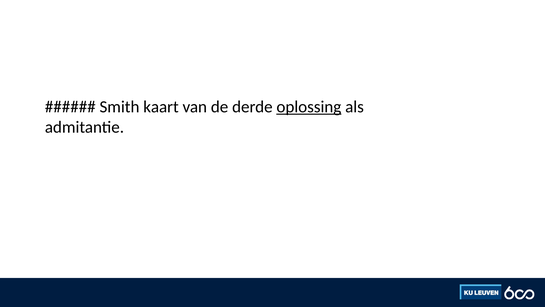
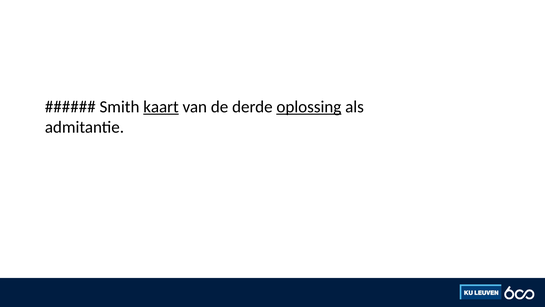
kaart underline: none -> present
